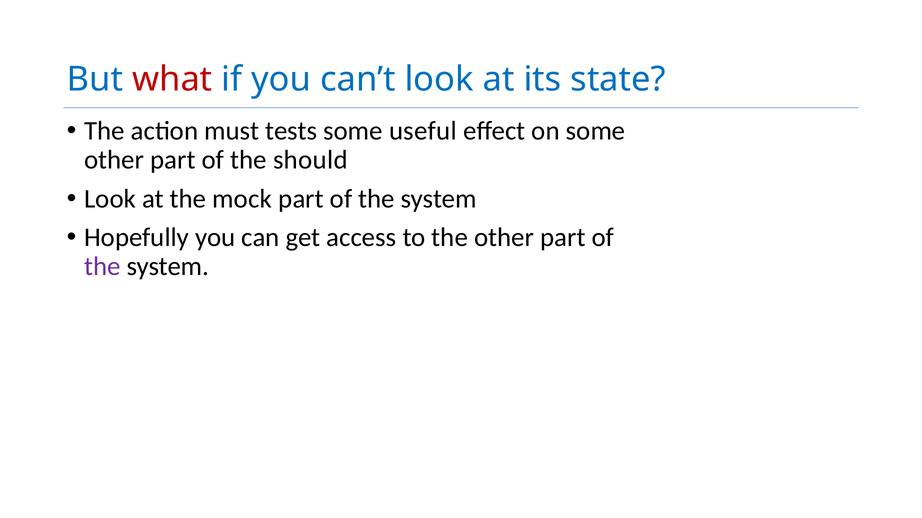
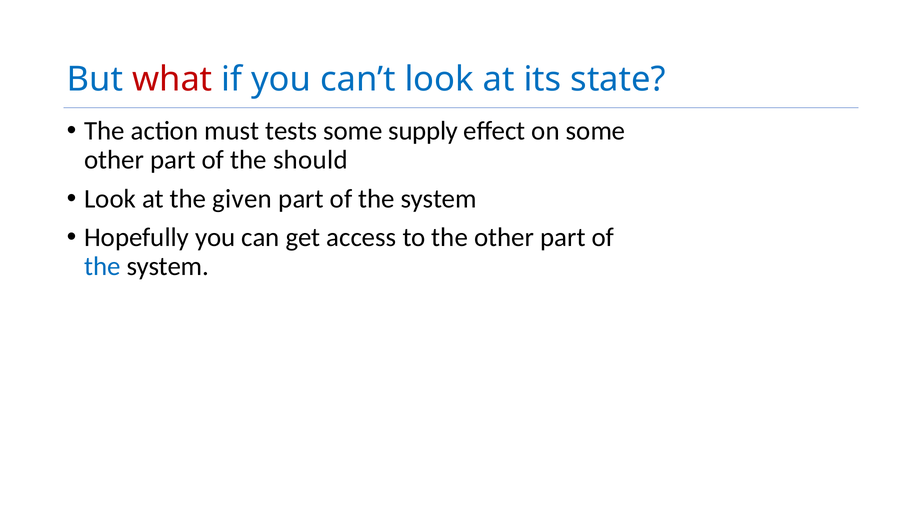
useful: useful -> supply
mock: mock -> given
the at (102, 267) colour: purple -> blue
